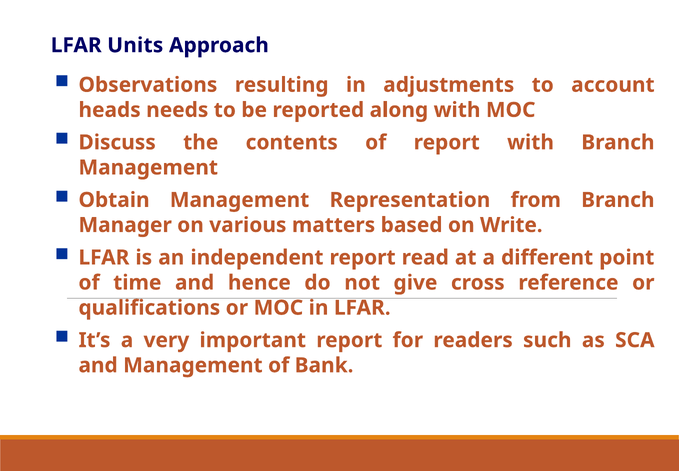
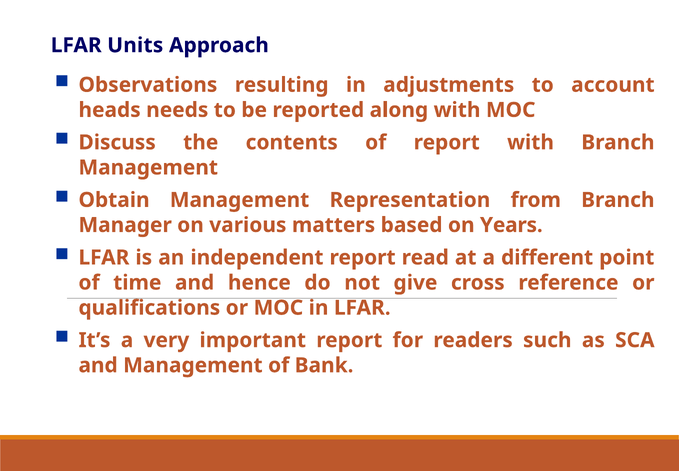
Write: Write -> Years
